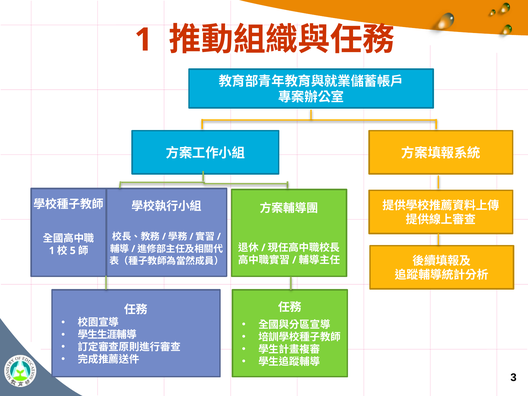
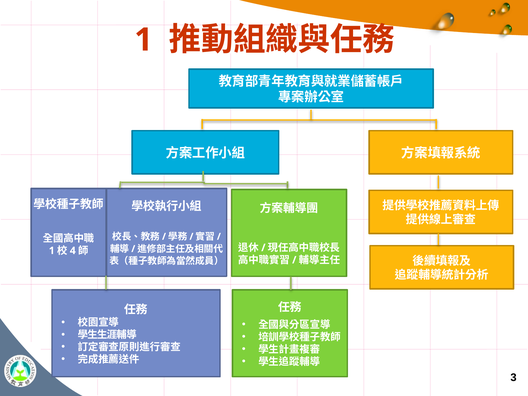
5: 5 -> 4
